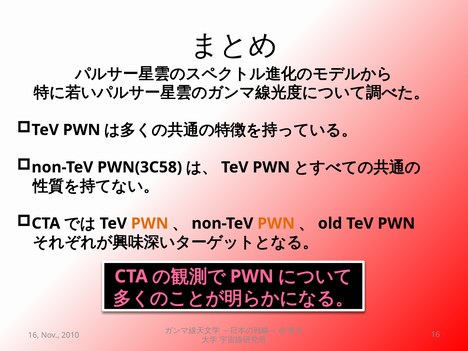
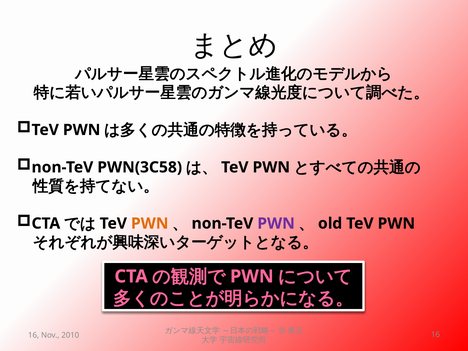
PWN at (276, 223) colour: orange -> purple
